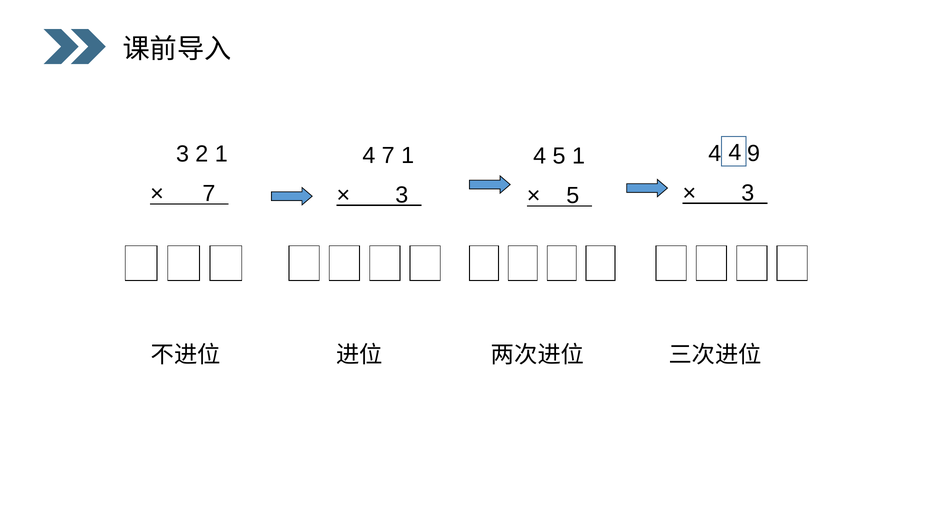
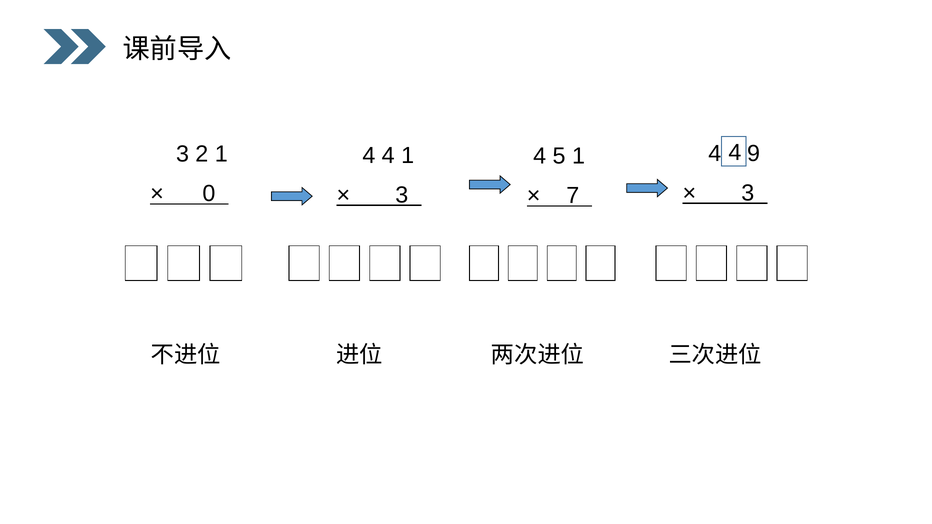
4 7: 7 -> 4
7 at (209, 194): 7 -> 0
5 at (573, 196): 5 -> 7
